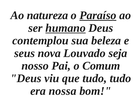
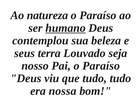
Paraíso at (98, 15) underline: present -> none
nova: nova -> terra
Pai o Comum: Comum -> Paraíso
